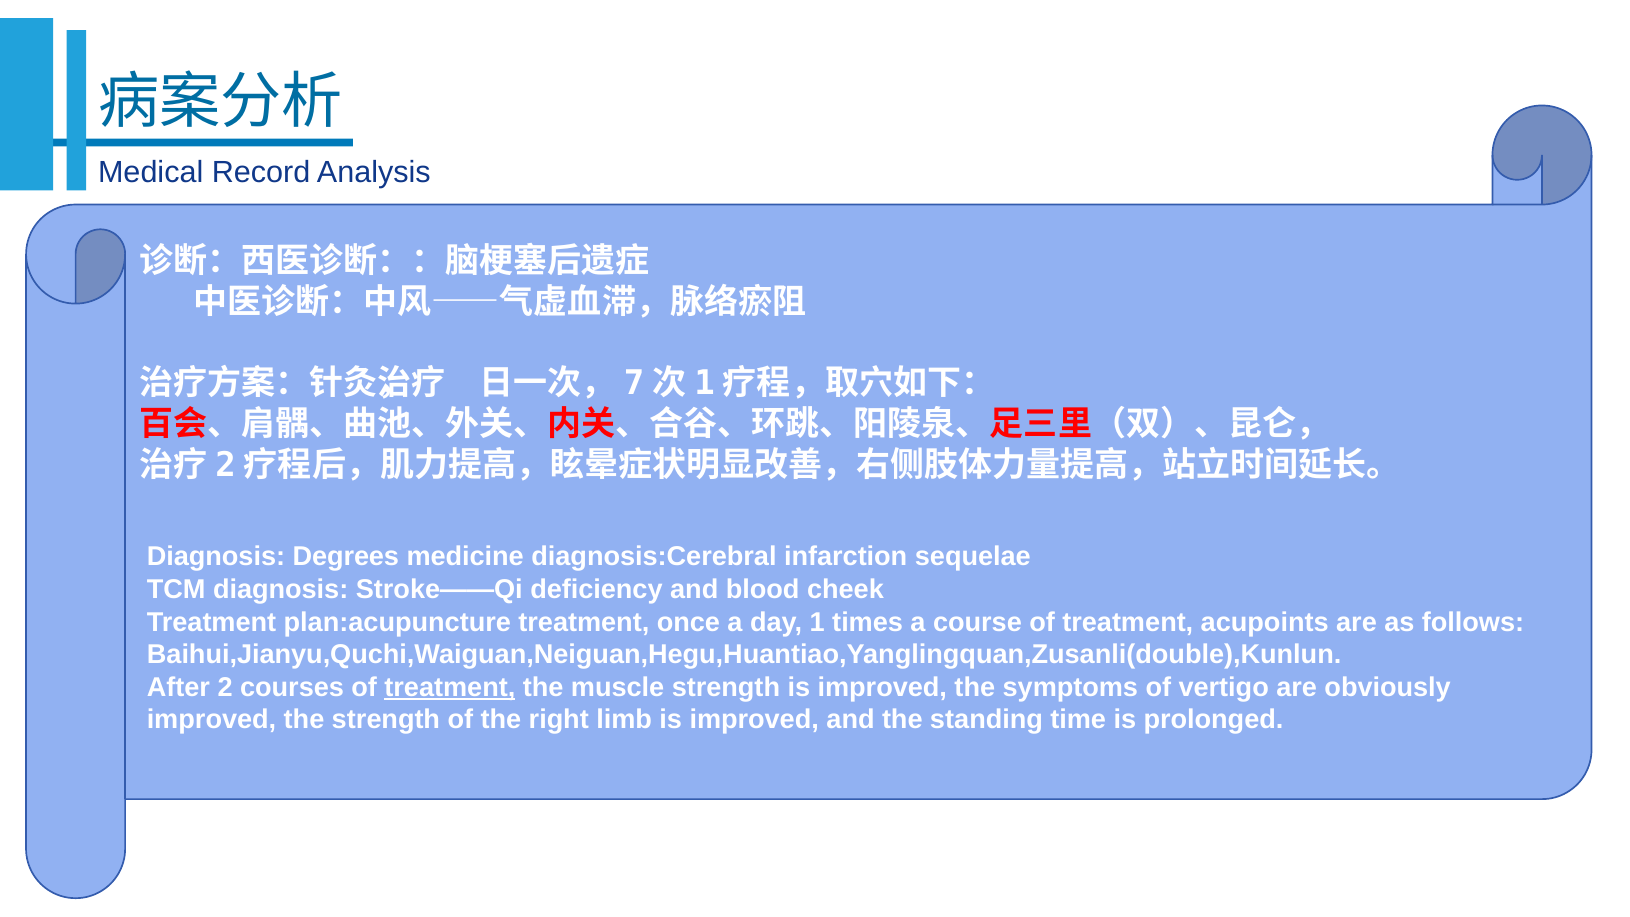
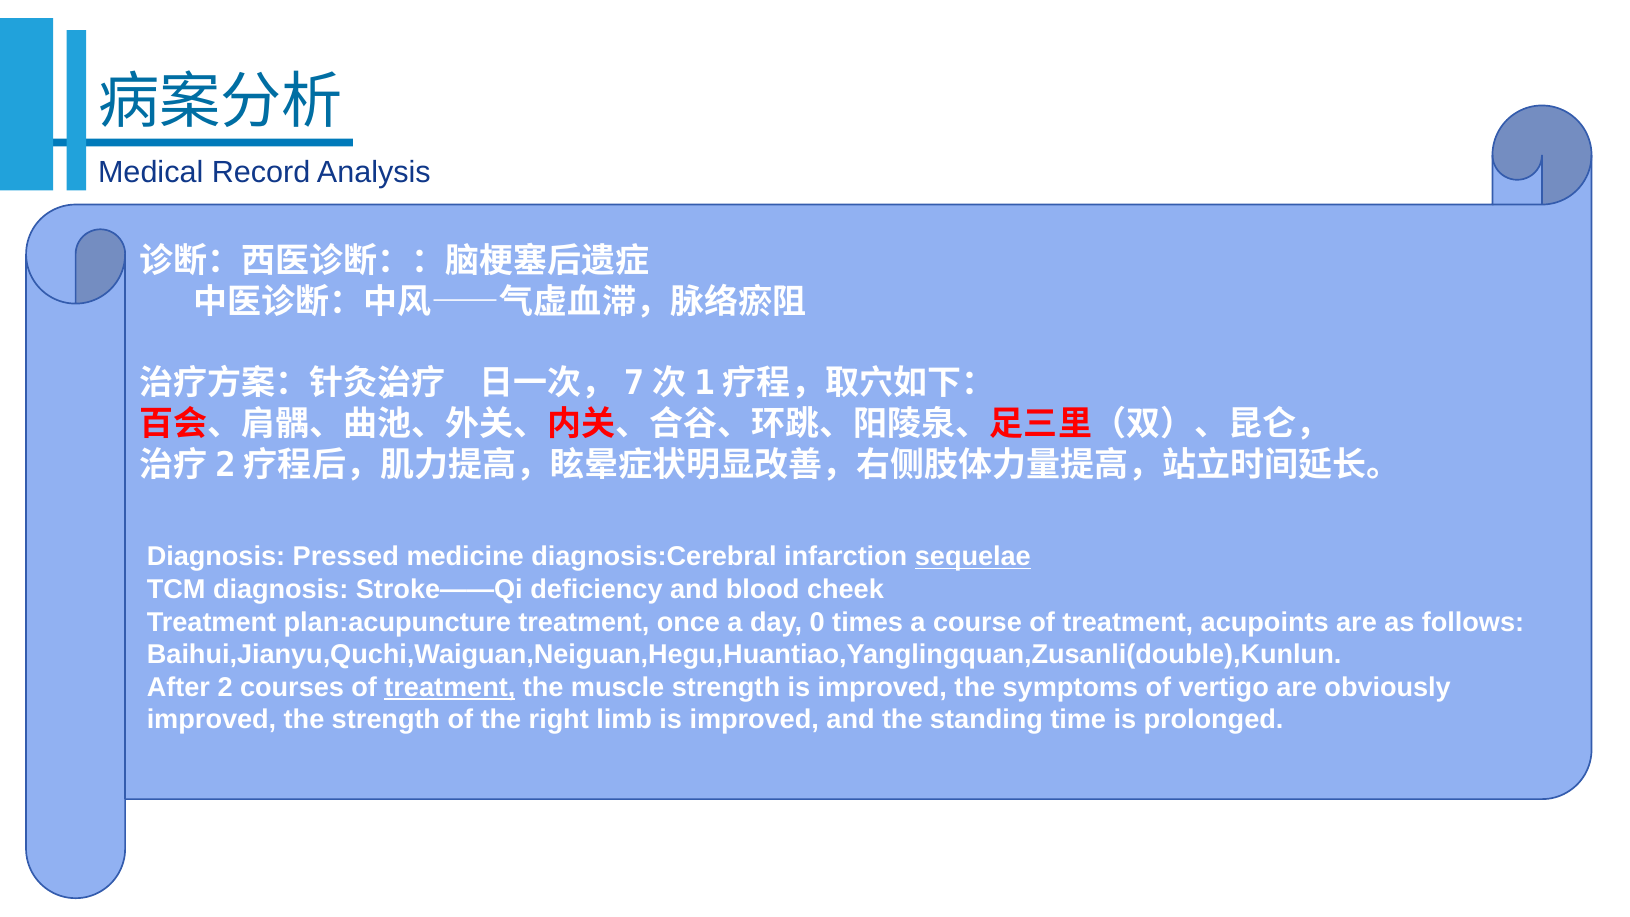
Degrees: Degrees -> Pressed
sequelae underline: none -> present
1: 1 -> 0
